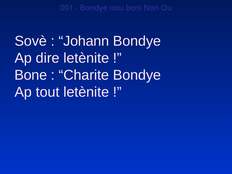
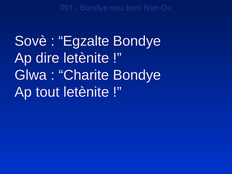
Johann: Johann -> Egzalte
Bone: Bone -> Glwa
